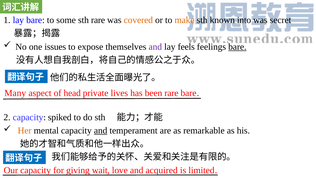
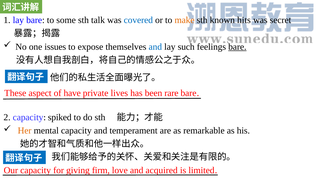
sth rare: rare -> talk
covered colour: orange -> blue
into: into -> hits
and at (155, 47) colour: purple -> blue
feels: feels -> such
Many: Many -> These
head: head -> have
and at (101, 130) underline: present -> none
wait: wait -> firm
